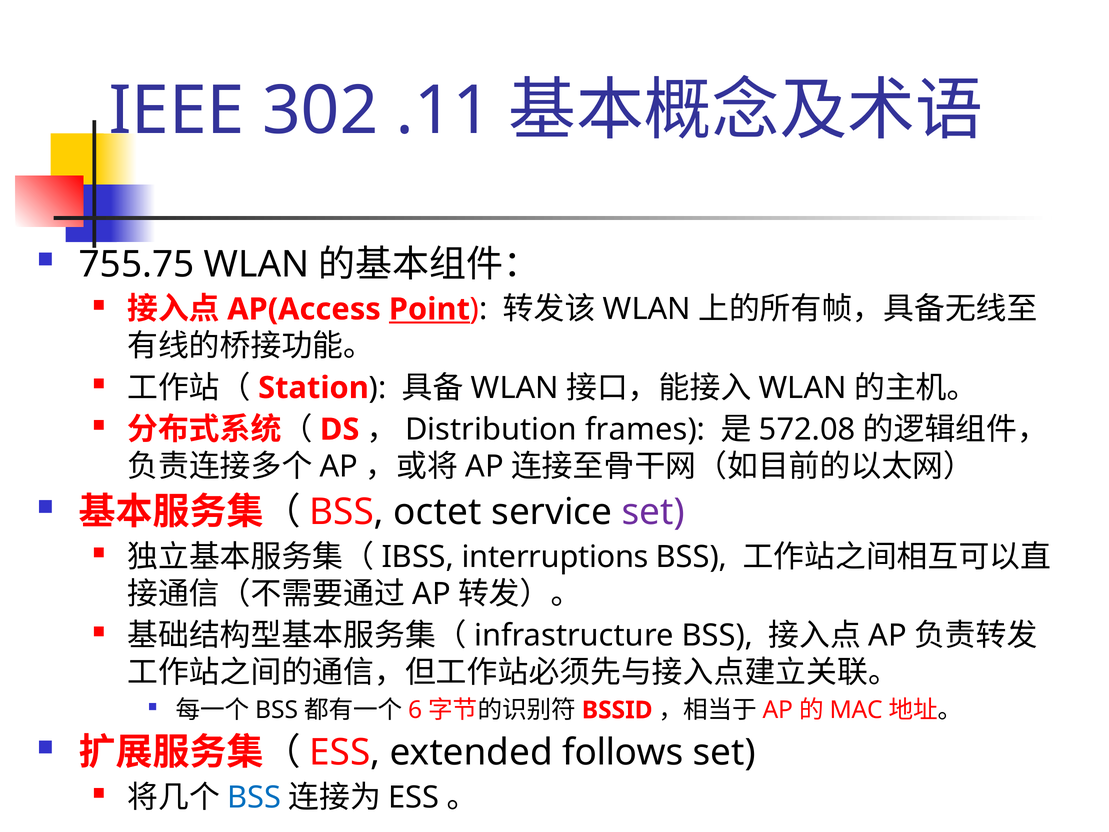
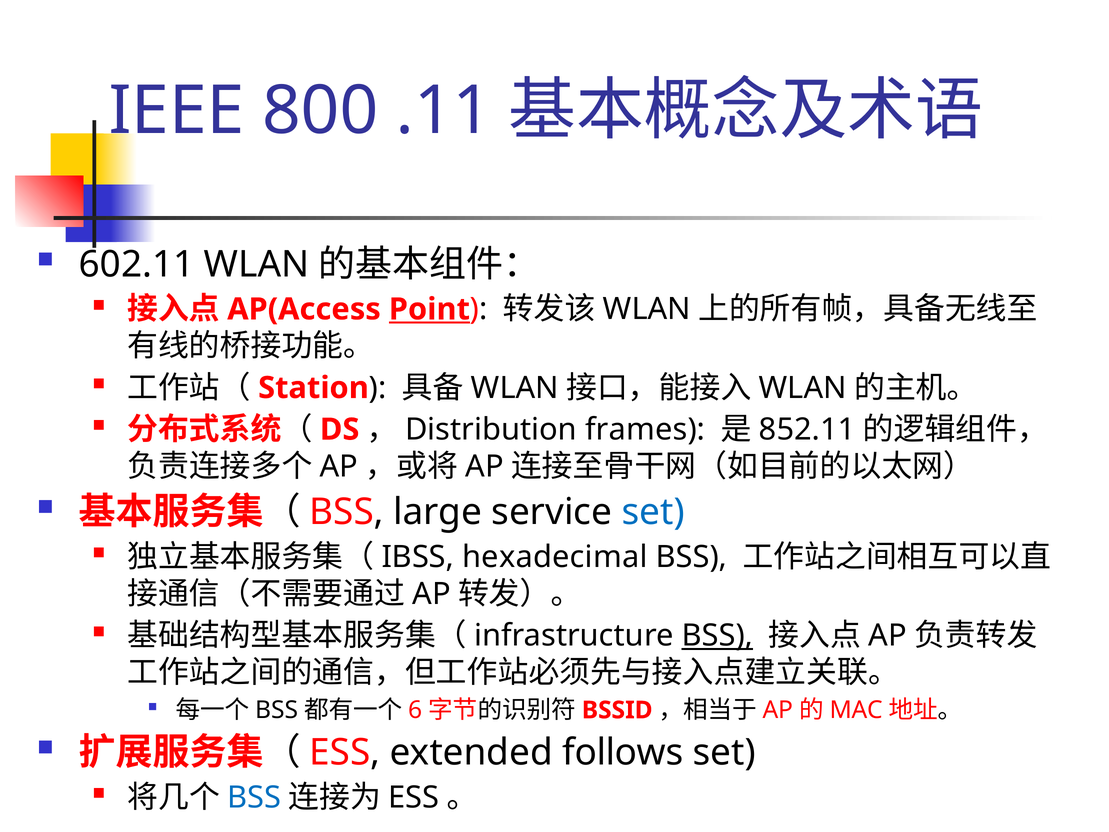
302: 302 -> 800
755.75: 755.75 -> 602.11
572.08: 572.08 -> 852.11
octet: octet -> large
set at (653, 512) colour: purple -> blue
interruptions: interruptions -> hexadecimal
BSS at (717, 636) underline: none -> present
